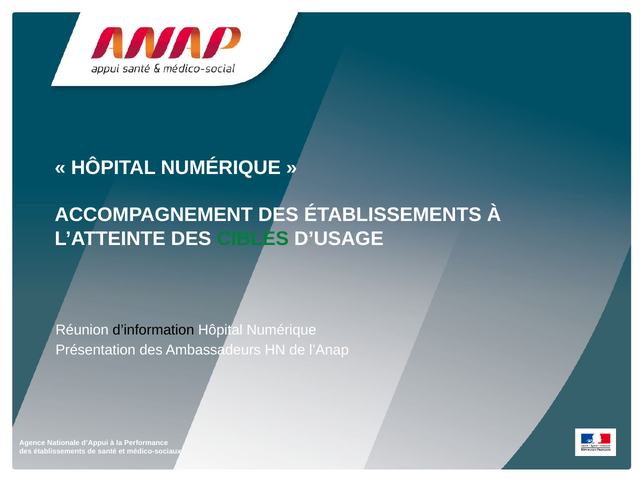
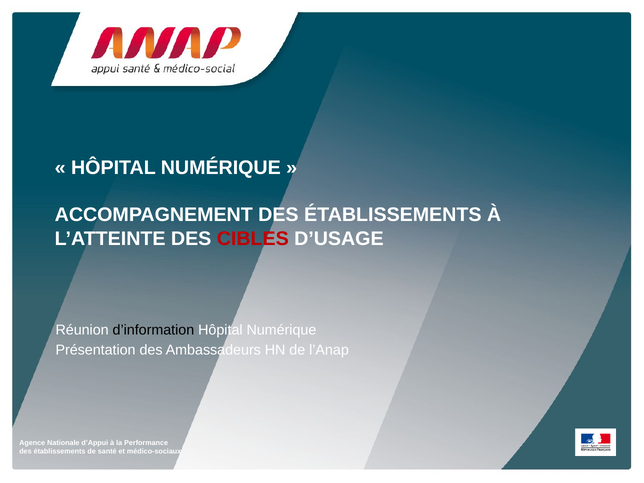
CIBLES colour: green -> red
